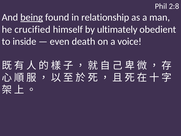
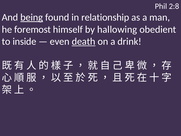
crucified: crucified -> foremost
ultimately: ultimately -> hallowing
death underline: none -> present
voice: voice -> drink
